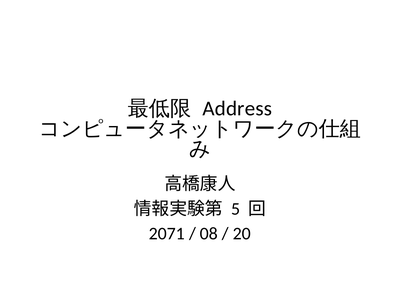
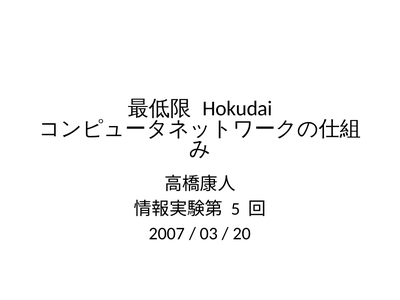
Address: Address -> Hokudai
2071: 2071 -> 2007
08: 08 -> 03
